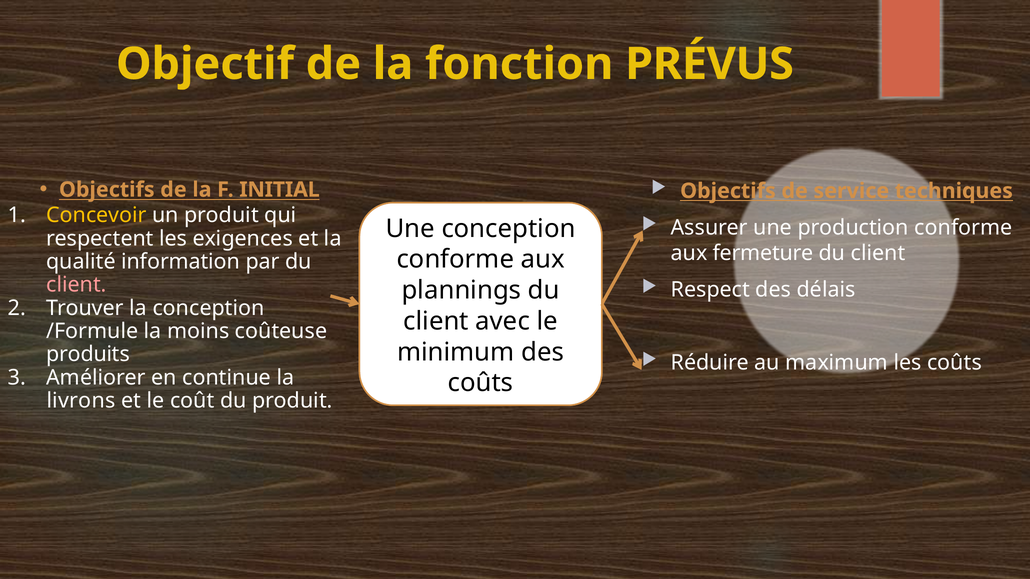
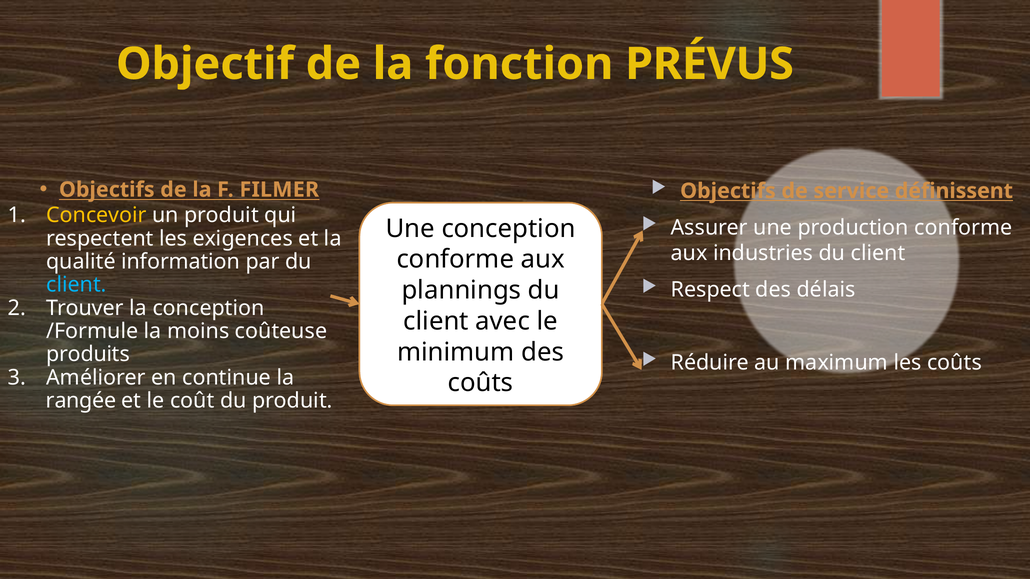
INITIAL: INITIAL -> FILMER
techniques: techniques -> définissent
fermeture: fermeture -> industries
client at (76, 285) colour: pink -> light blue
livrons: livrons -> rangée
